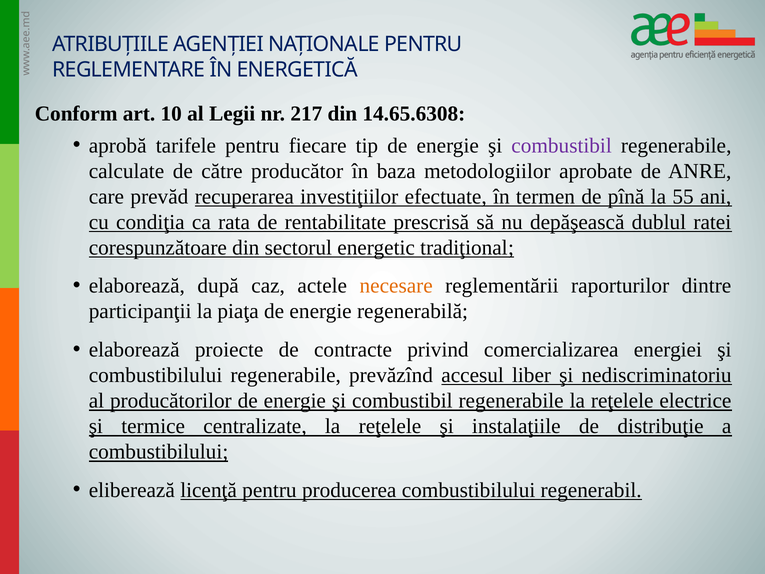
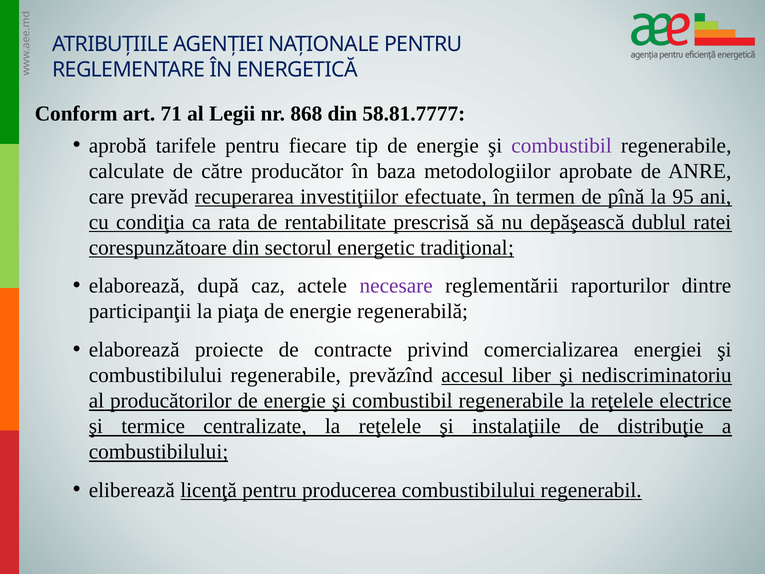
10: 10 -> 71
217: 217 -> 868
14.65.6308: 14.65.6308 -> 58.81.7777
55: 55 -> 95
necesare colour: orange -> purple
